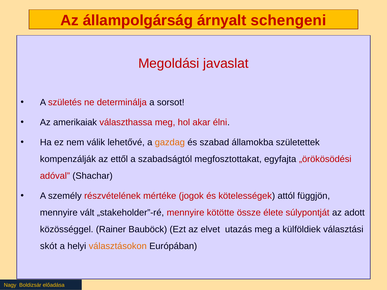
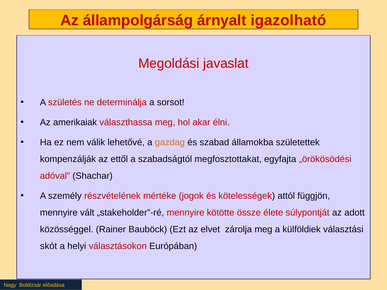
schengeni: schengeni -> igazolható
utazás: utazás -> zárolja
választásokon colour: orange -> red
